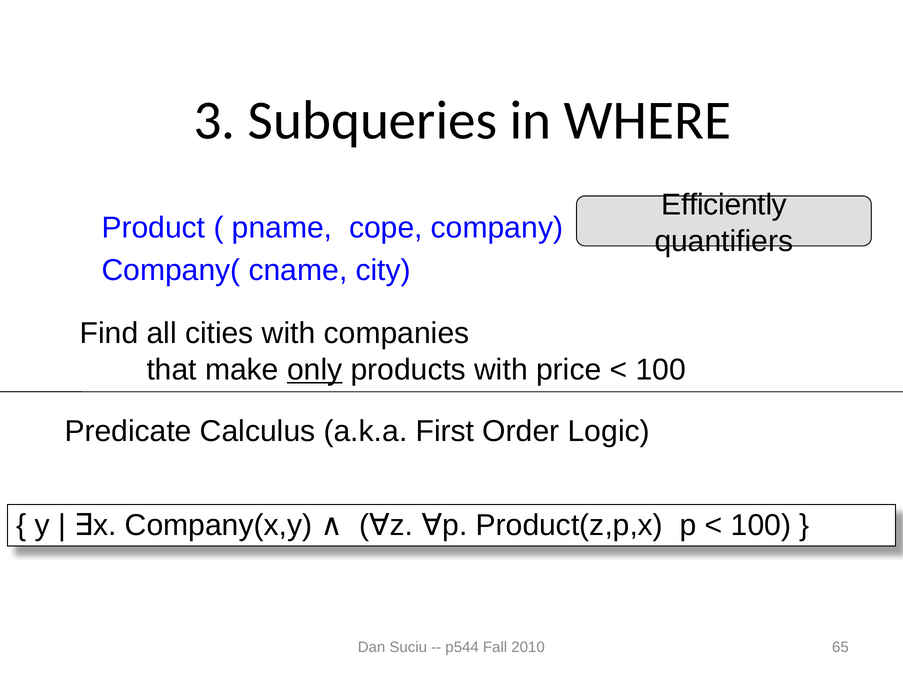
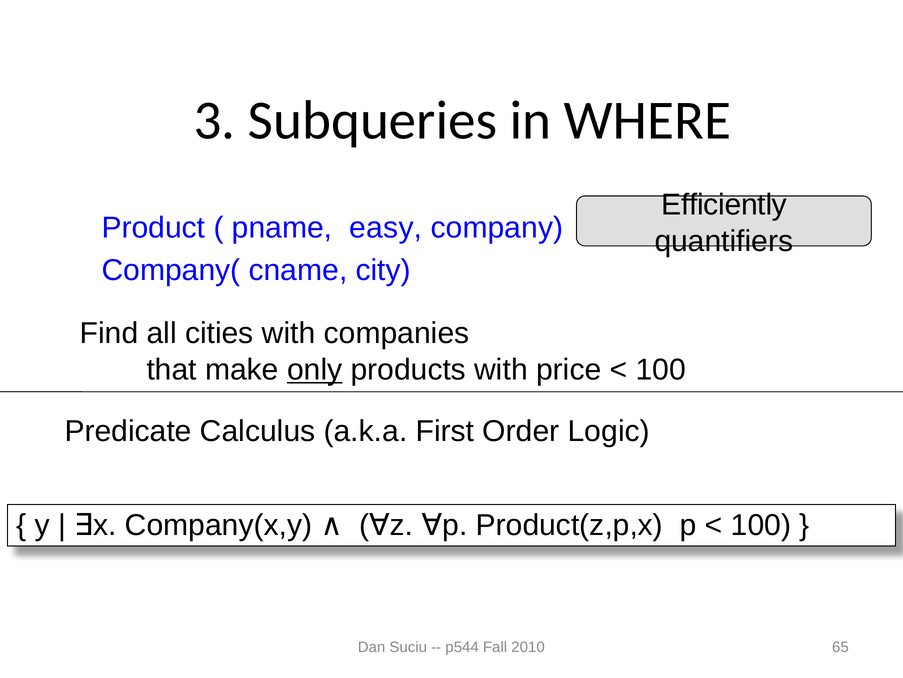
cope: cope -> easy
